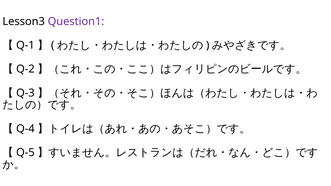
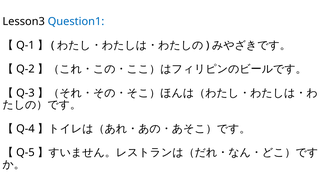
Question1 colour: purple -> blue
